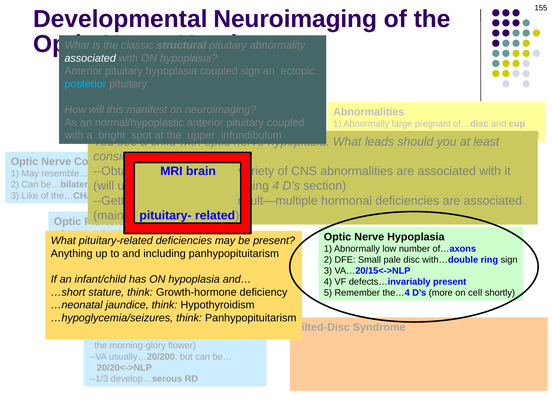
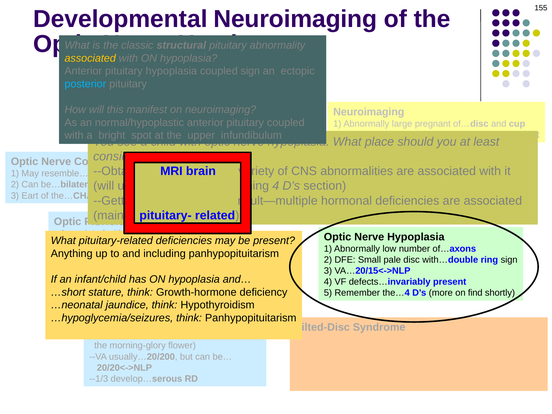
associated at (90, 58) colour: white -> yellow
Abnormalities at (369, 112): Abnormalities -> Neuroimaging
leads: leads -> place
3 Like: Like -> Eart
cell: cell -> find
